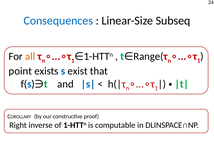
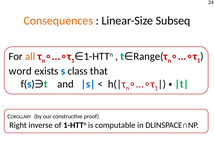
Consequences colour: blue -> orange
point: point -> word
exist: exist -> class
